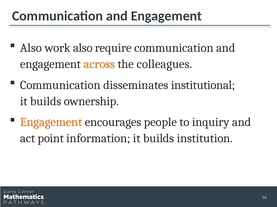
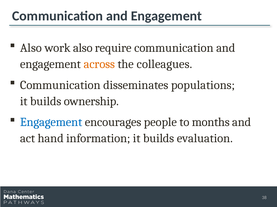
institutional: institutional -> populations
Engagement at (51, 123) colour: orange -> blue
inquiry: inquiry -> months
point: point -> hand
institution: institution -> evaluation
